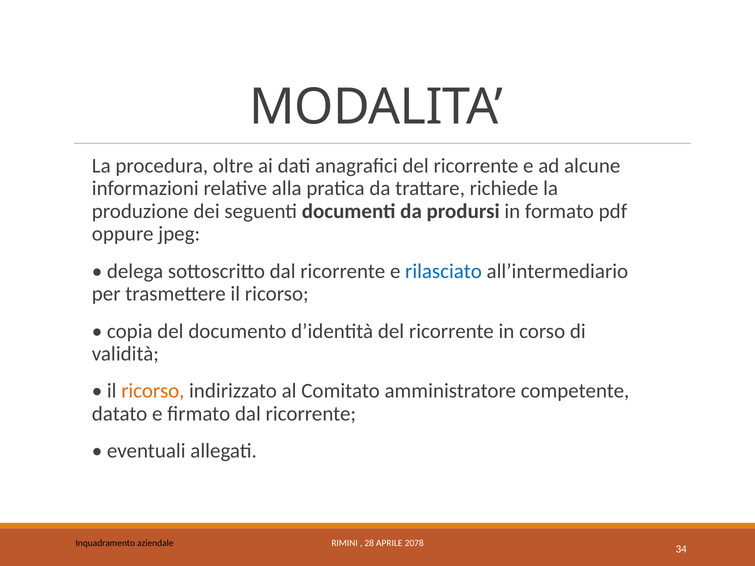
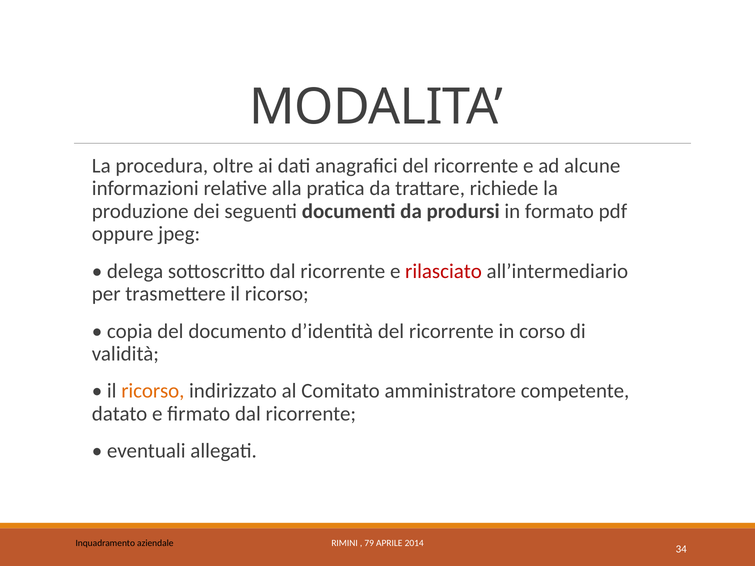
rilasciato colour: blue -> red
28: 28 -> 79
2078: 2078 -> 2014
